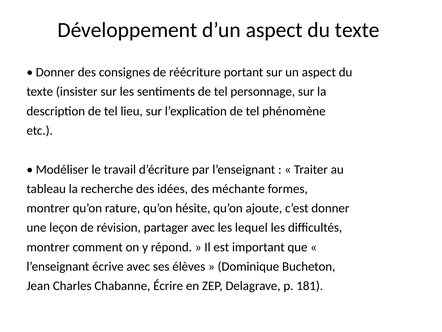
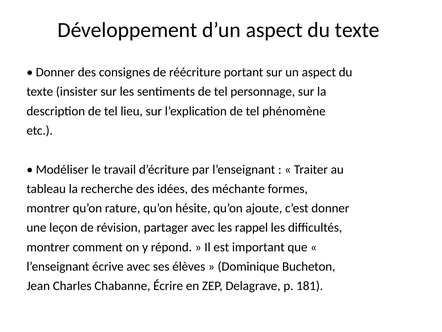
lequel: lequel -> rappel
